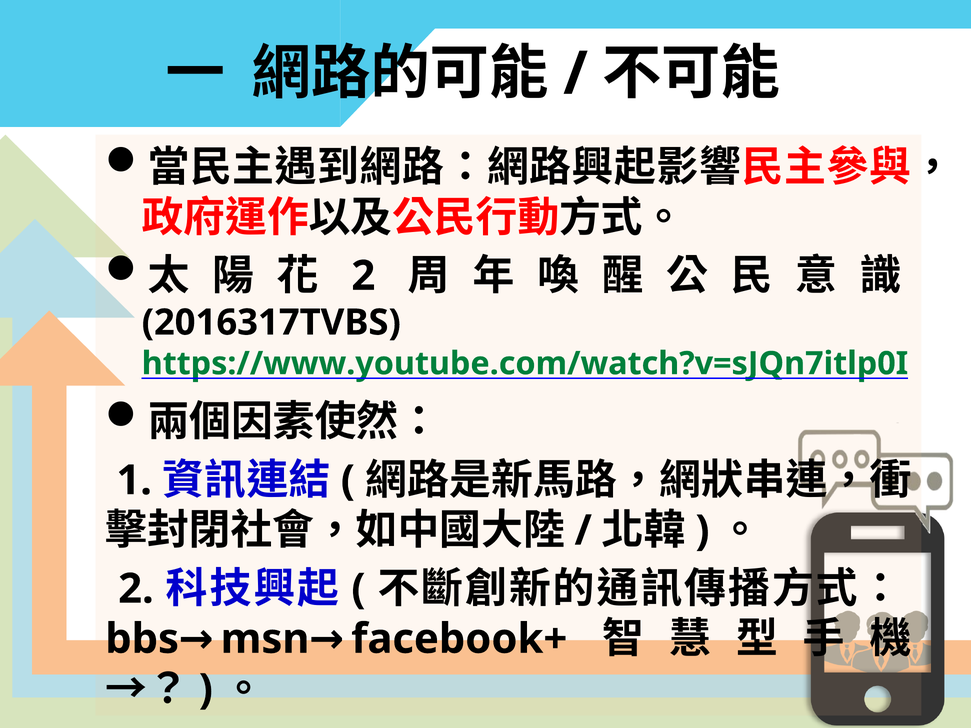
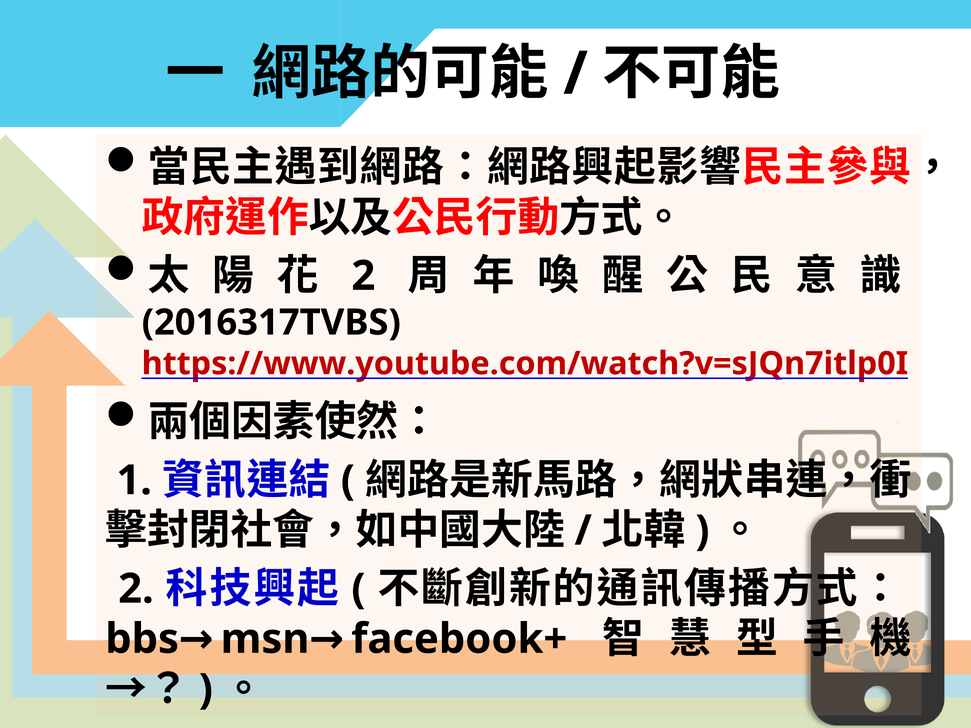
https://www.youtube.com/watch?v=sJQn7itlp0I colour: green -> red
